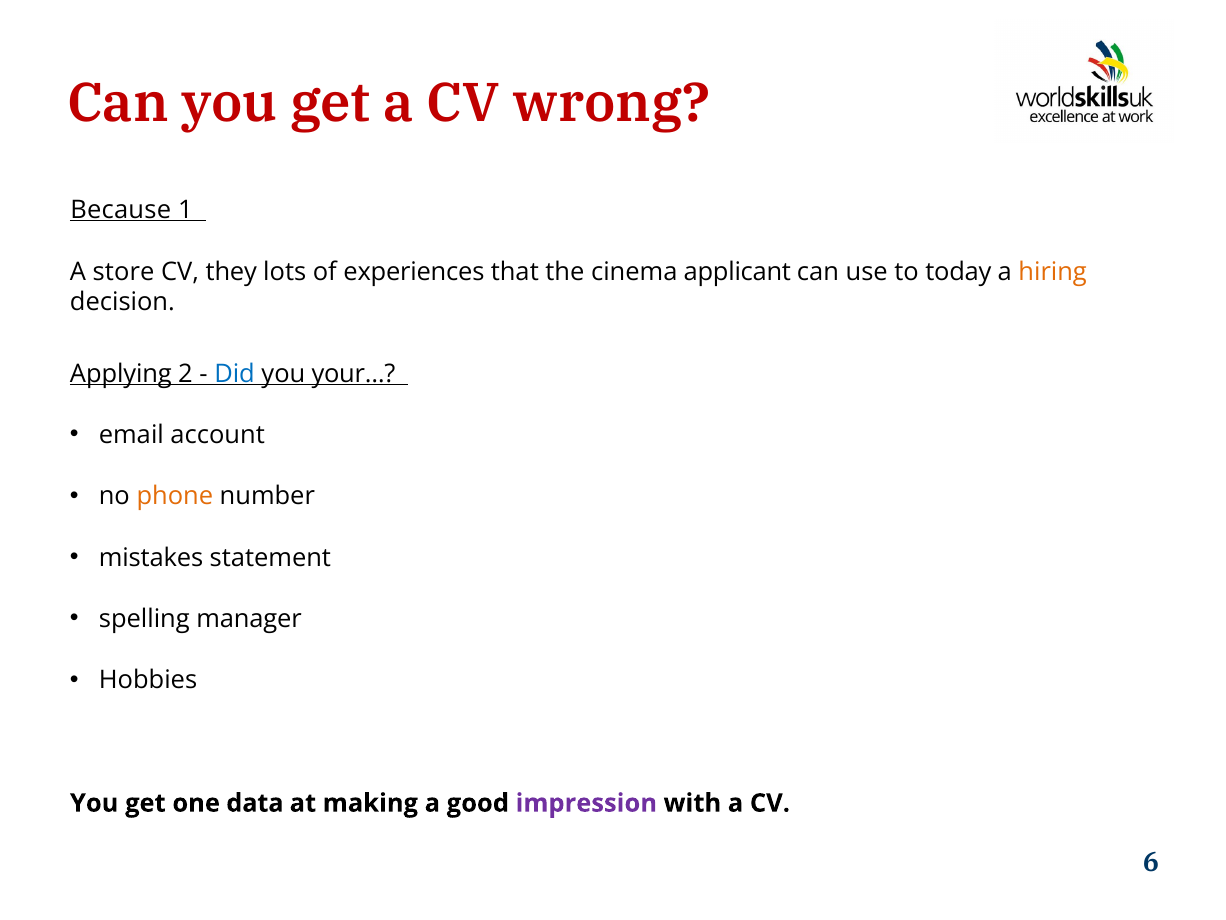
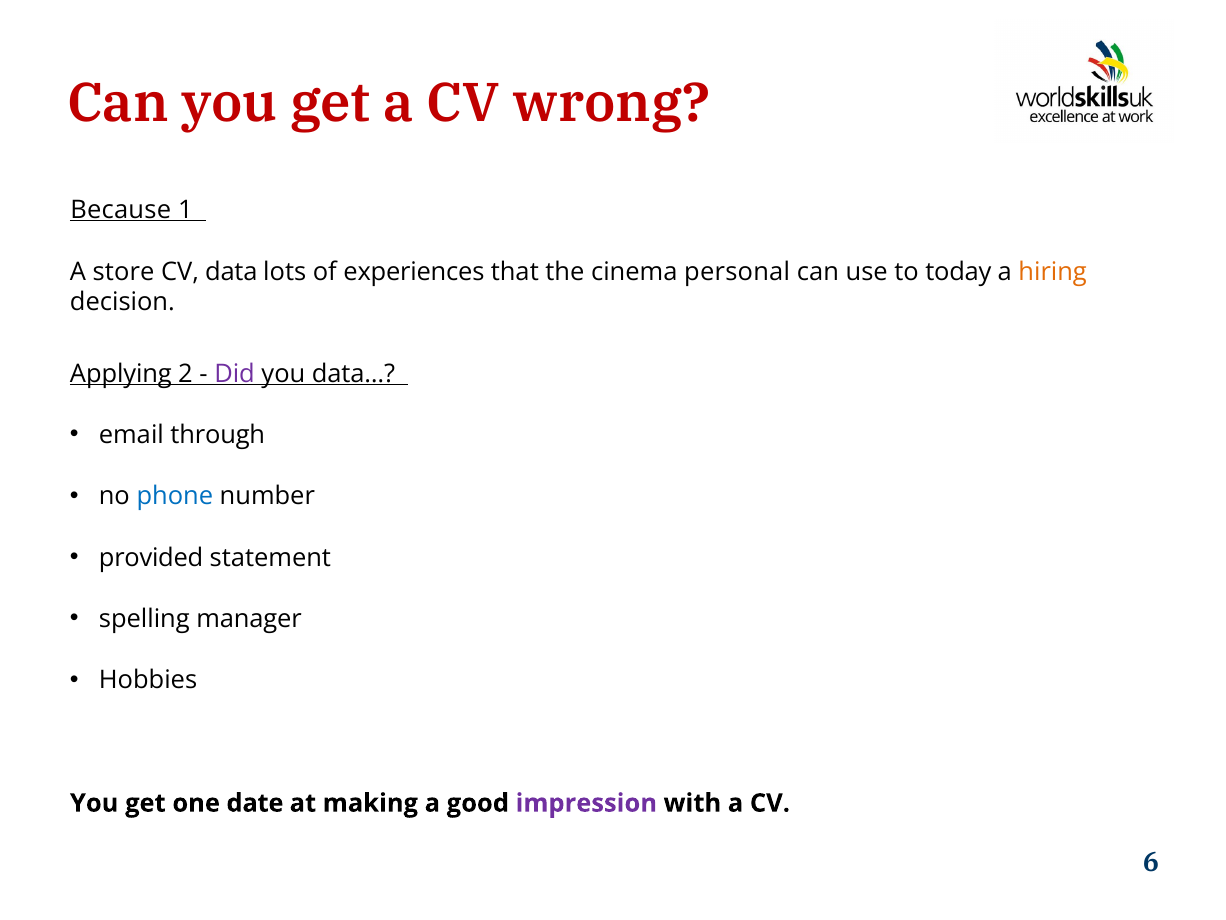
they: they -> data
applicant: applicant -> personal
Did colour: blue -> purple
your…: your… -> data…
account: account -> through
phone colour: orange -> blue
mistakes: mistakes -> provided
data: data -> date
